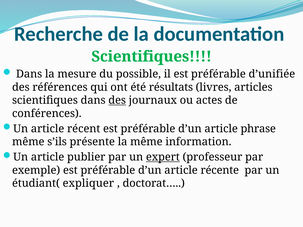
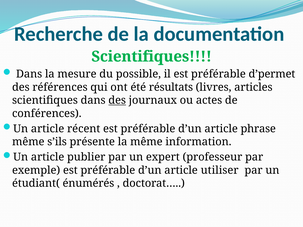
d’unifiée: d’unifiée -> d’permet
expert underline: present -> none
récente: récente -> utiliser
expliquer: expliquer -> énumérés
